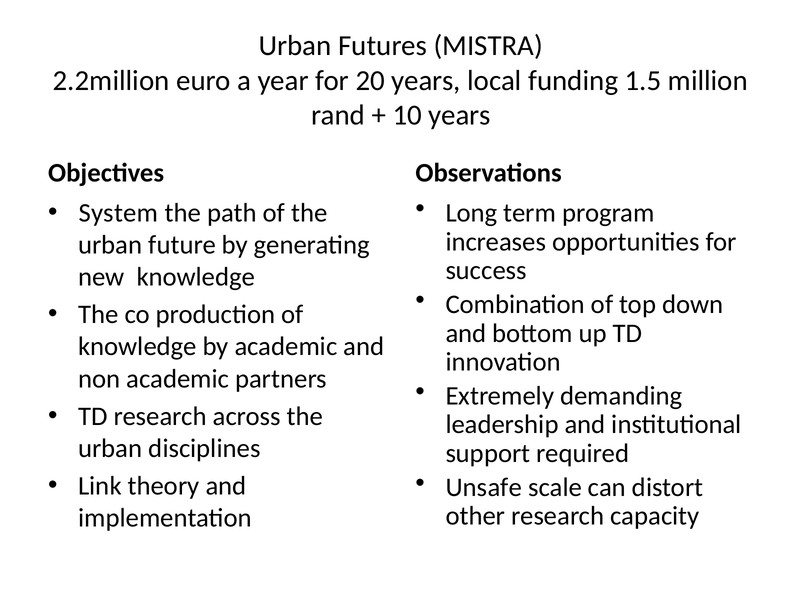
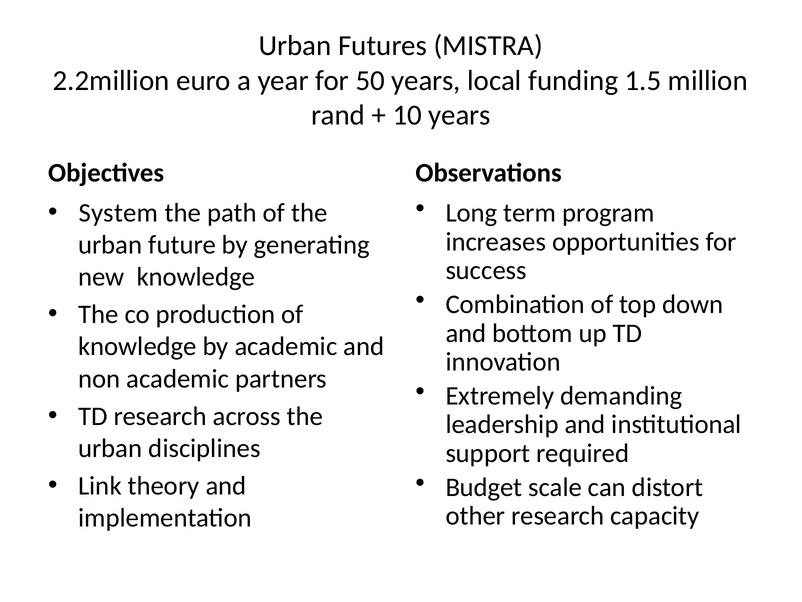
20: 20 -> 50
Unsafe: Unsafe -> Budget
